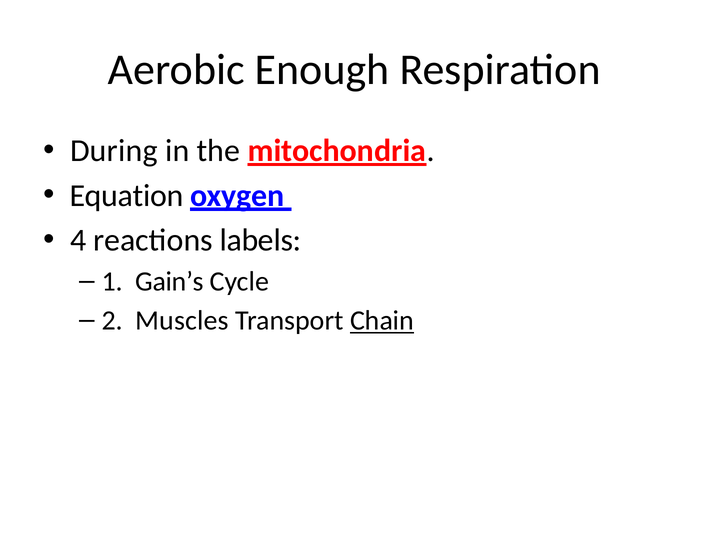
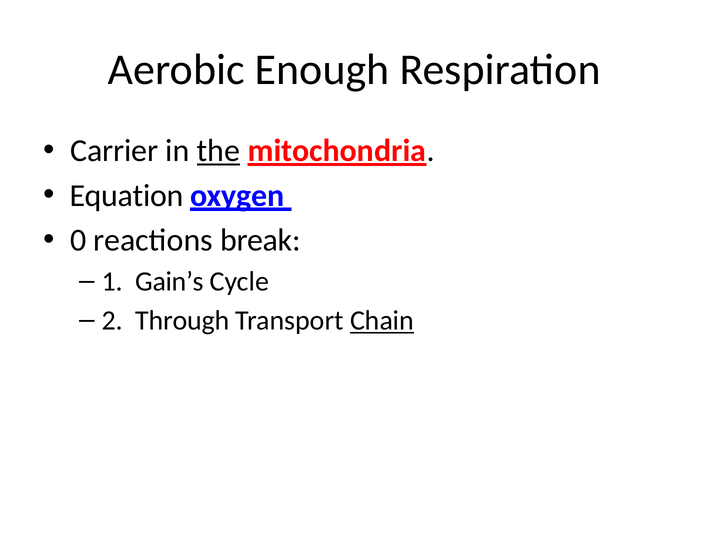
During: During -> Carrier
the underline: none -> present
4: 4 -> 0
labels: labels -> break
Muscles: Muscles -> Through
